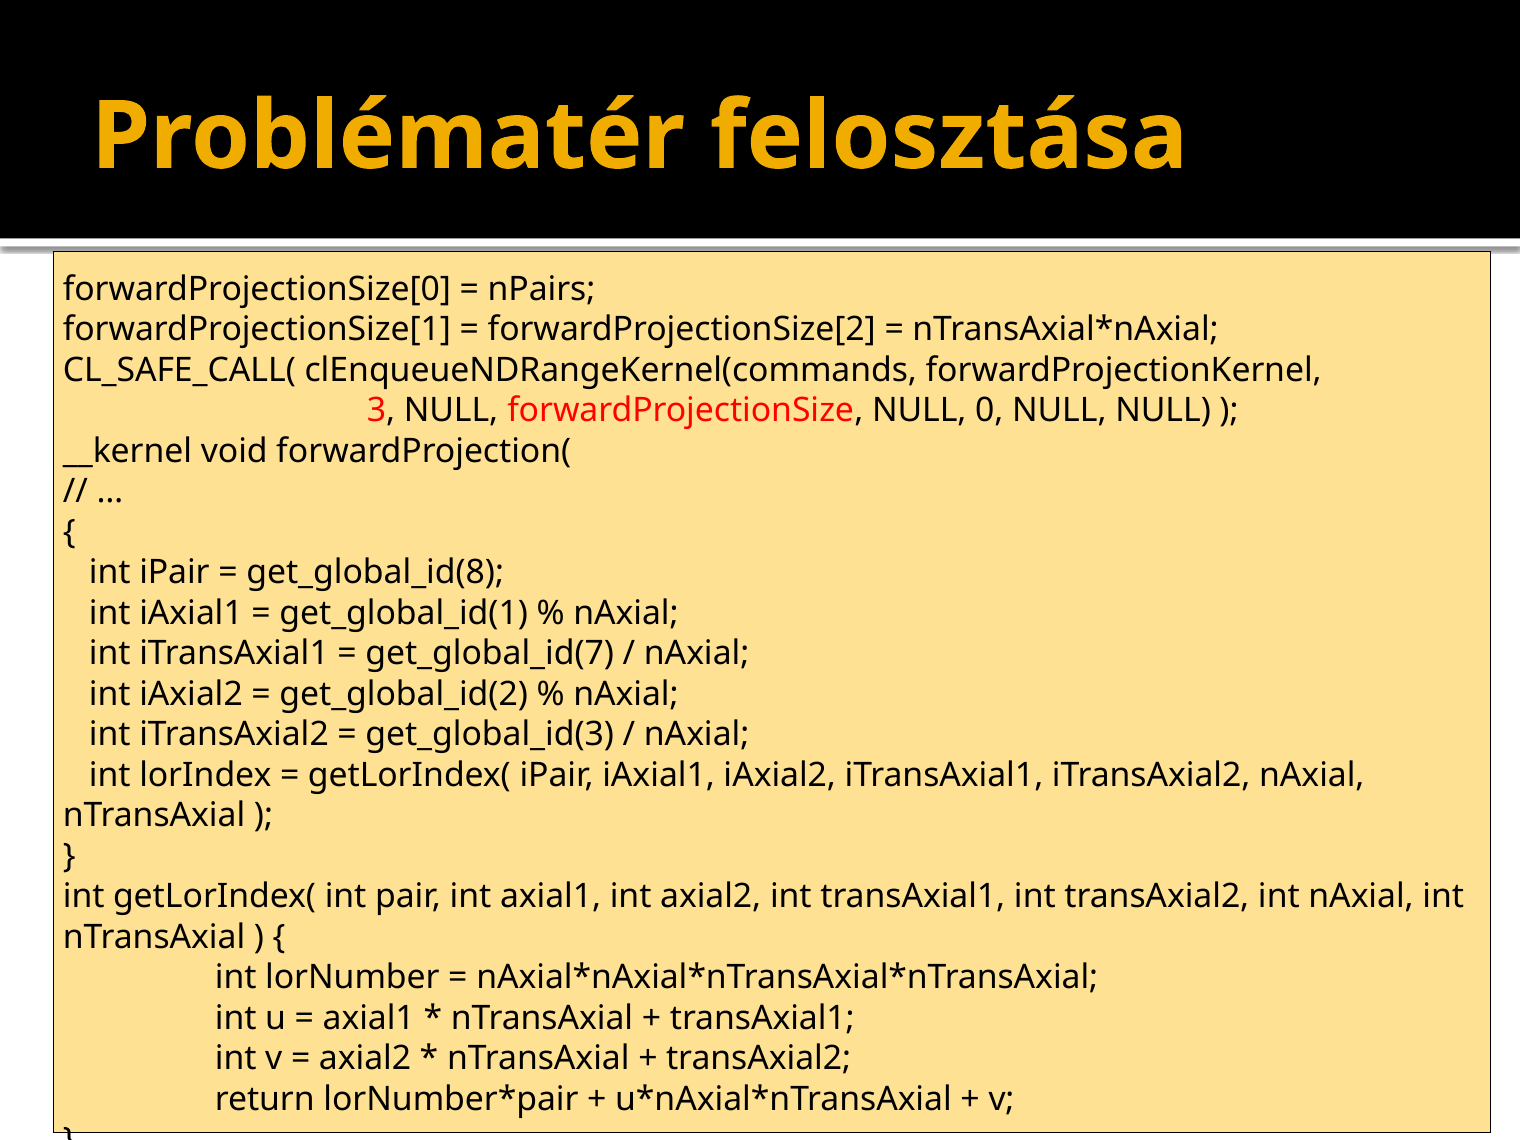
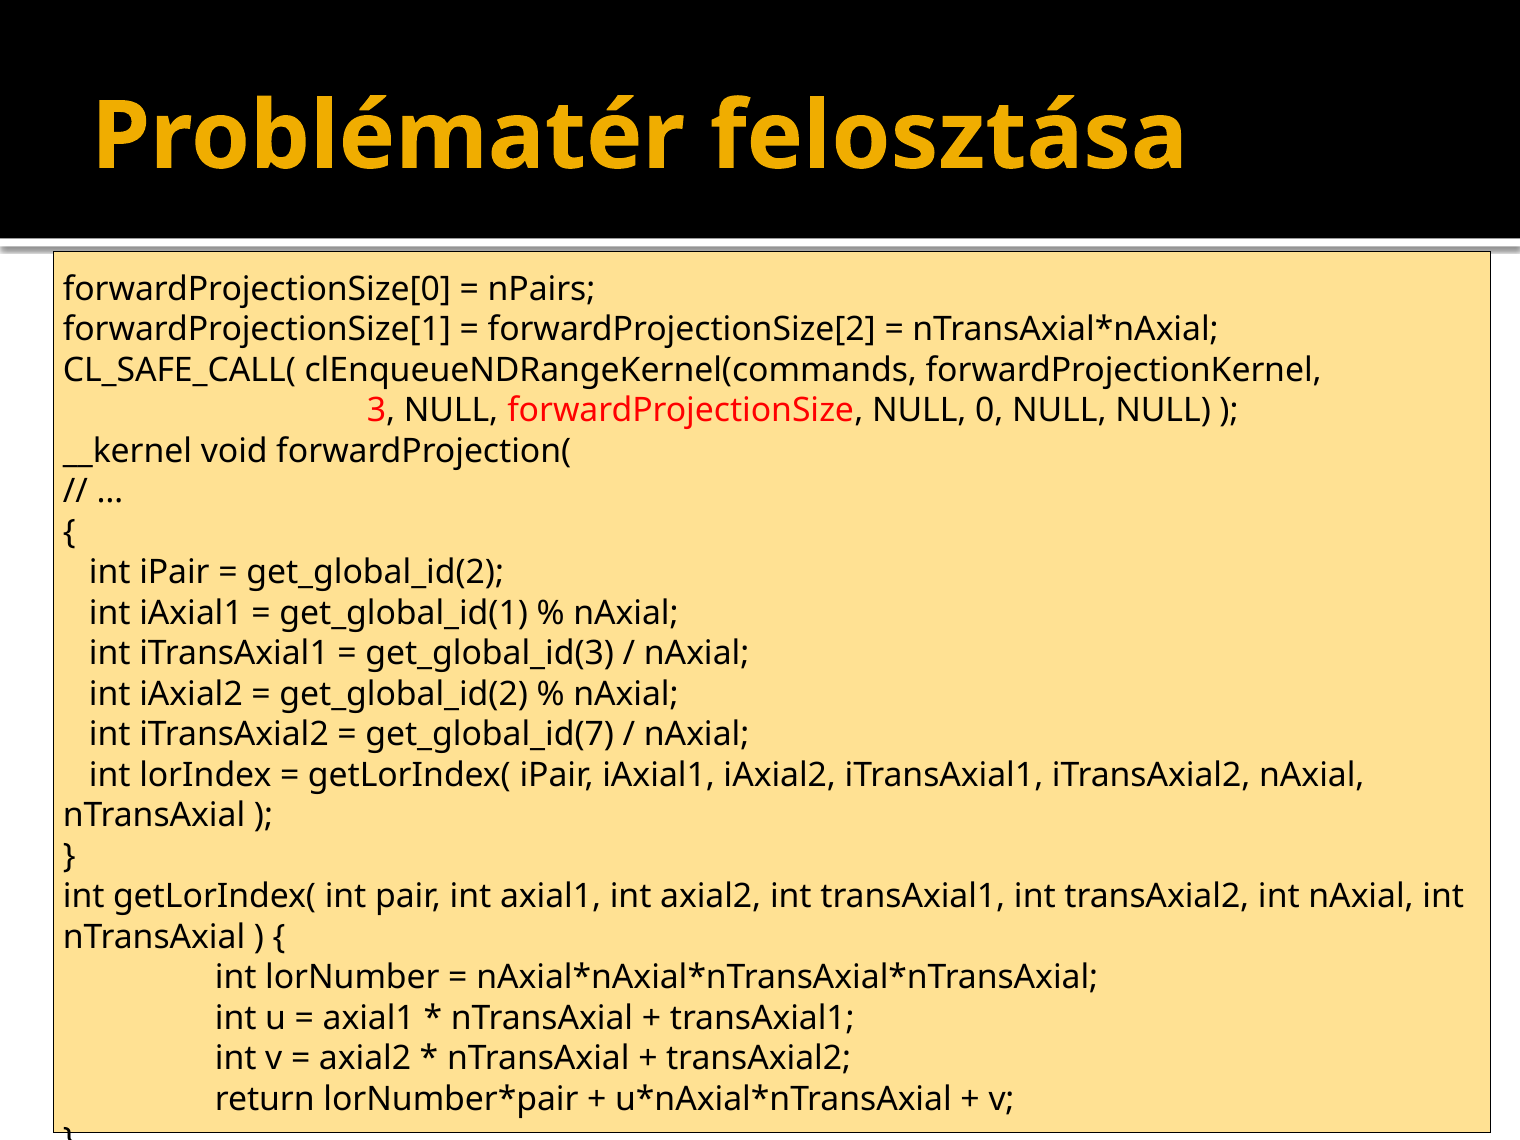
get_global_id(8 at (375, 573): get_global_id(8 -> get_global_id(2
get_global_id(7: get_global_id(7 -> get_global_id(3
get_global_id(3: get_global_id(3 -> get_global_id(7
